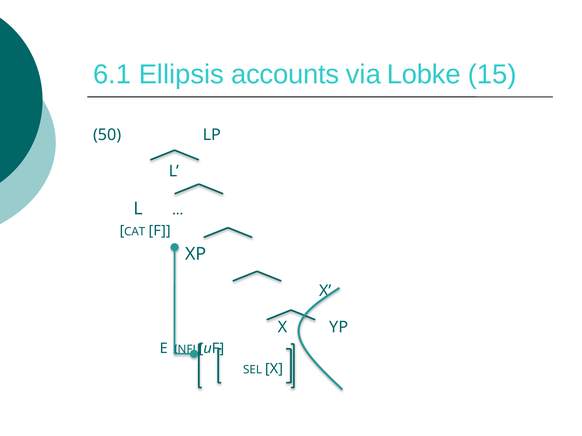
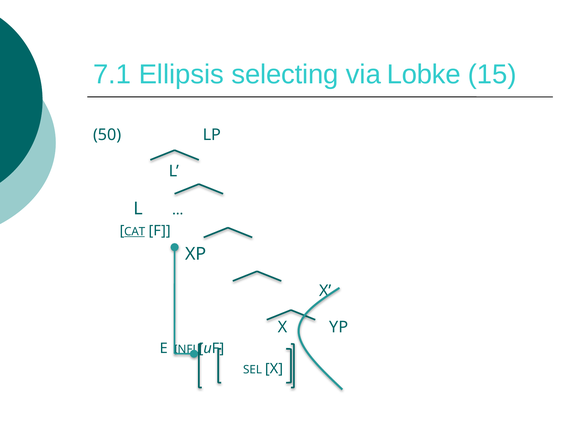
6.1: 6.1 -> 7.1
accounts: accounts -> selecting
CAT underline: none -> present
